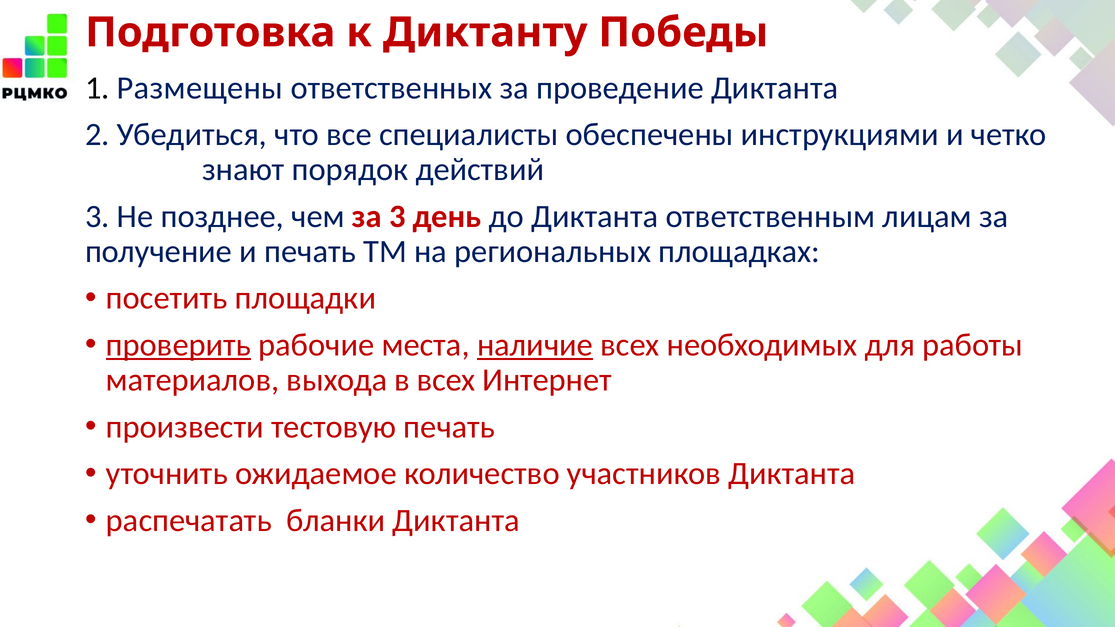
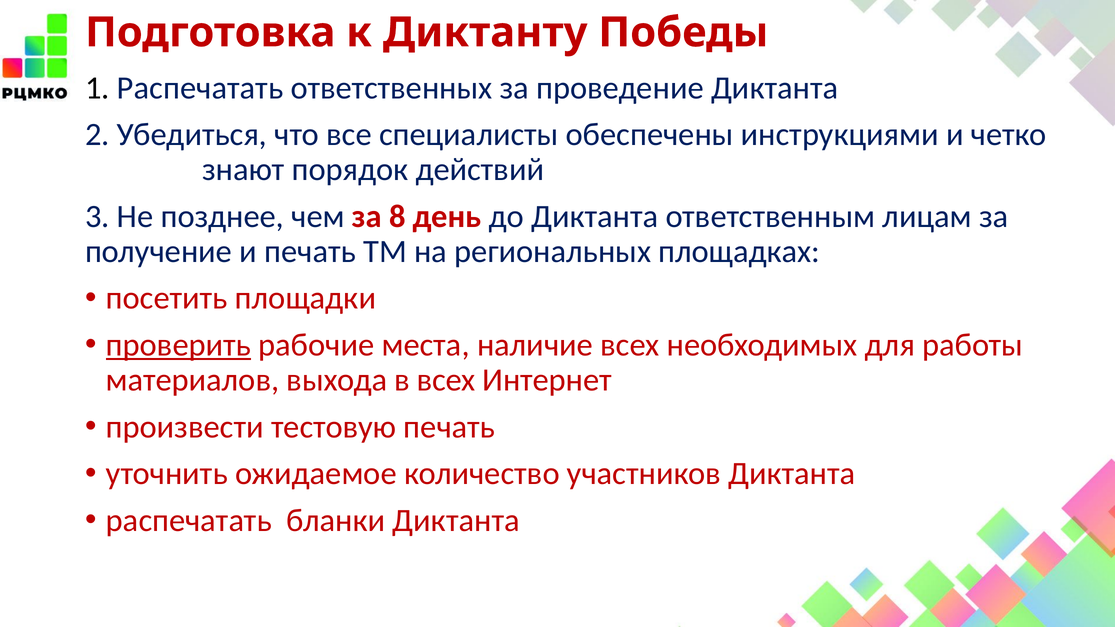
1 Размещены: Размещены -> Распечатать
за 3: 3 -> 8
наличие underline: present -> none
